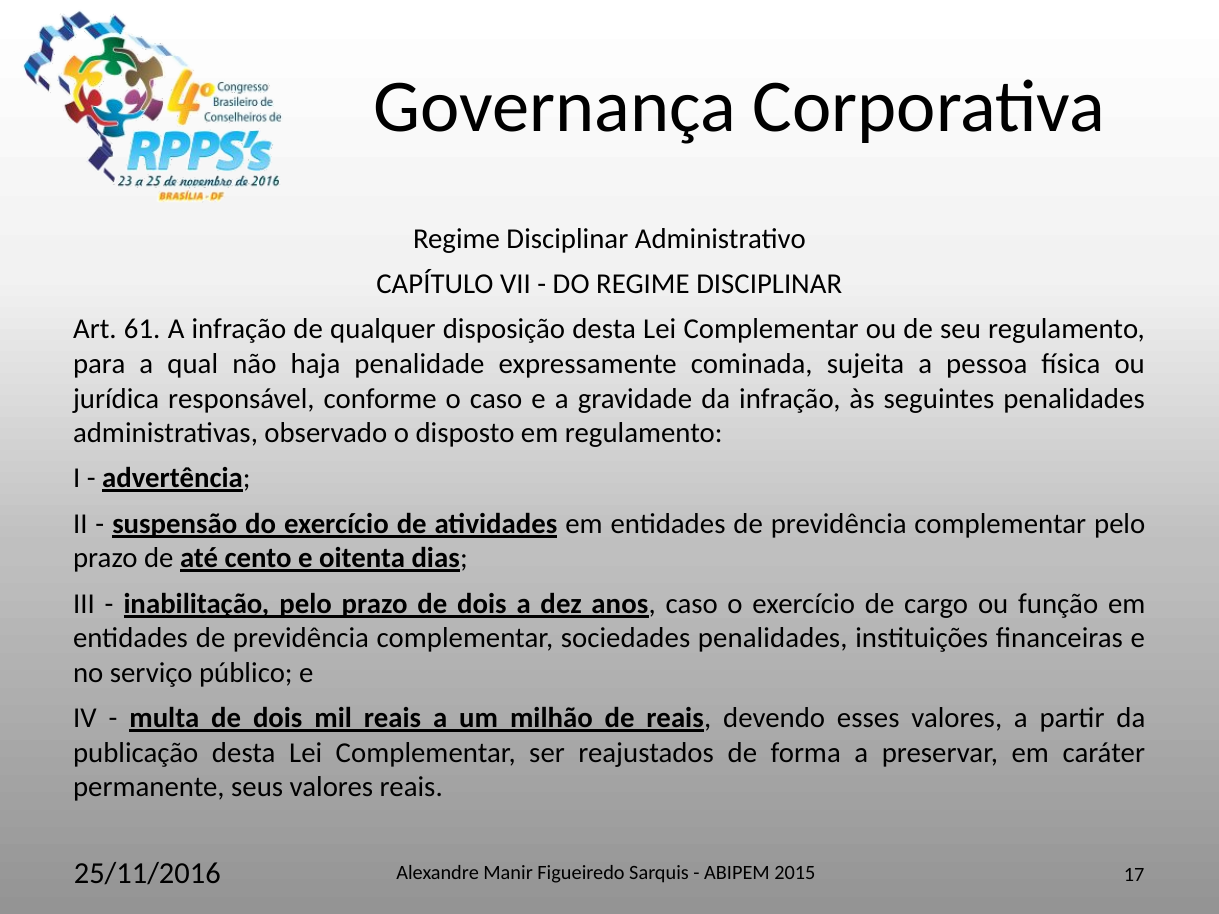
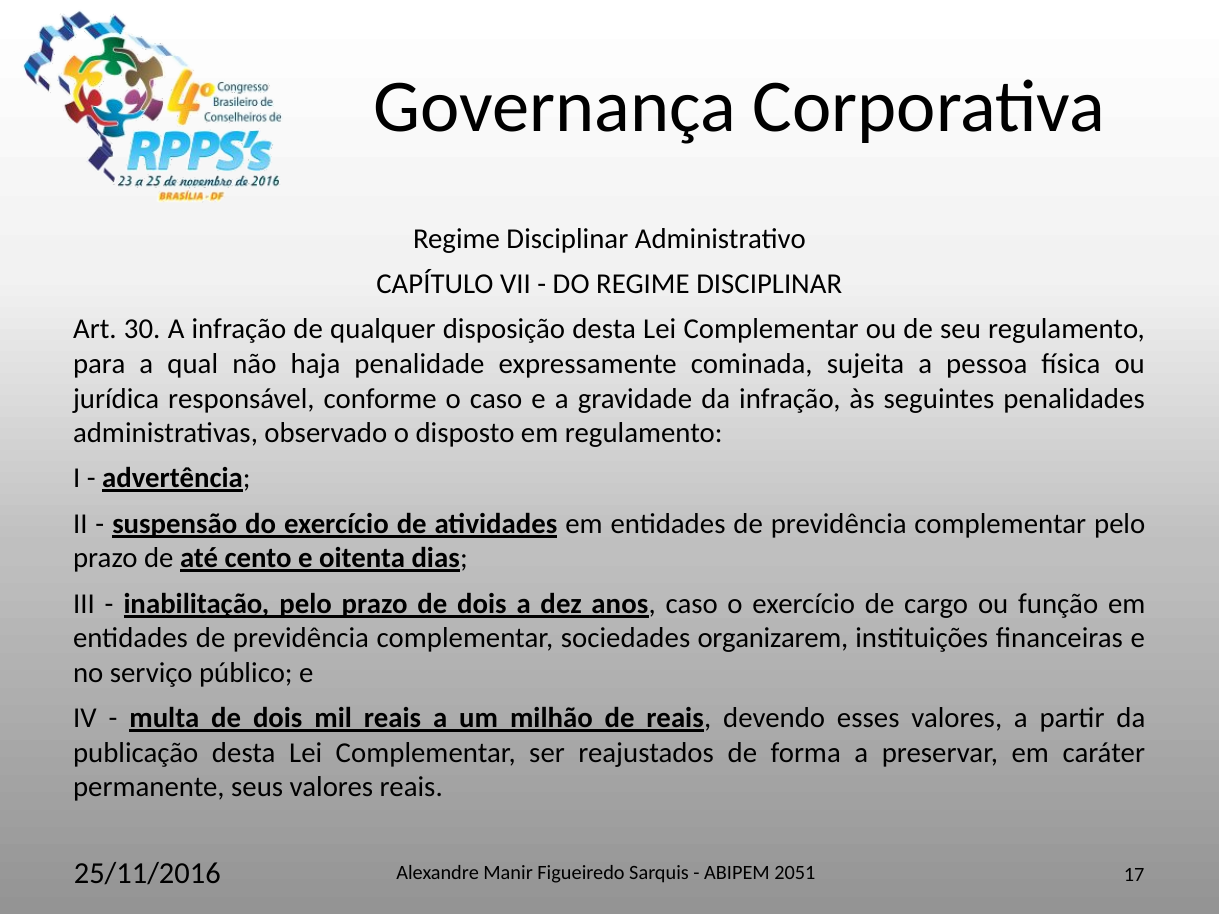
61: 61 -> 30
sociedades penalidades: penalidades -> organizarem
2015: 2015 -> 2051
